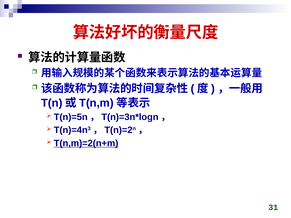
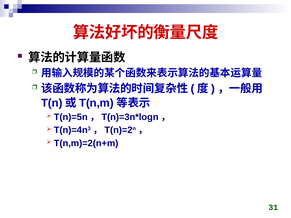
T(n,m)=2(n+m underline: present -> none
